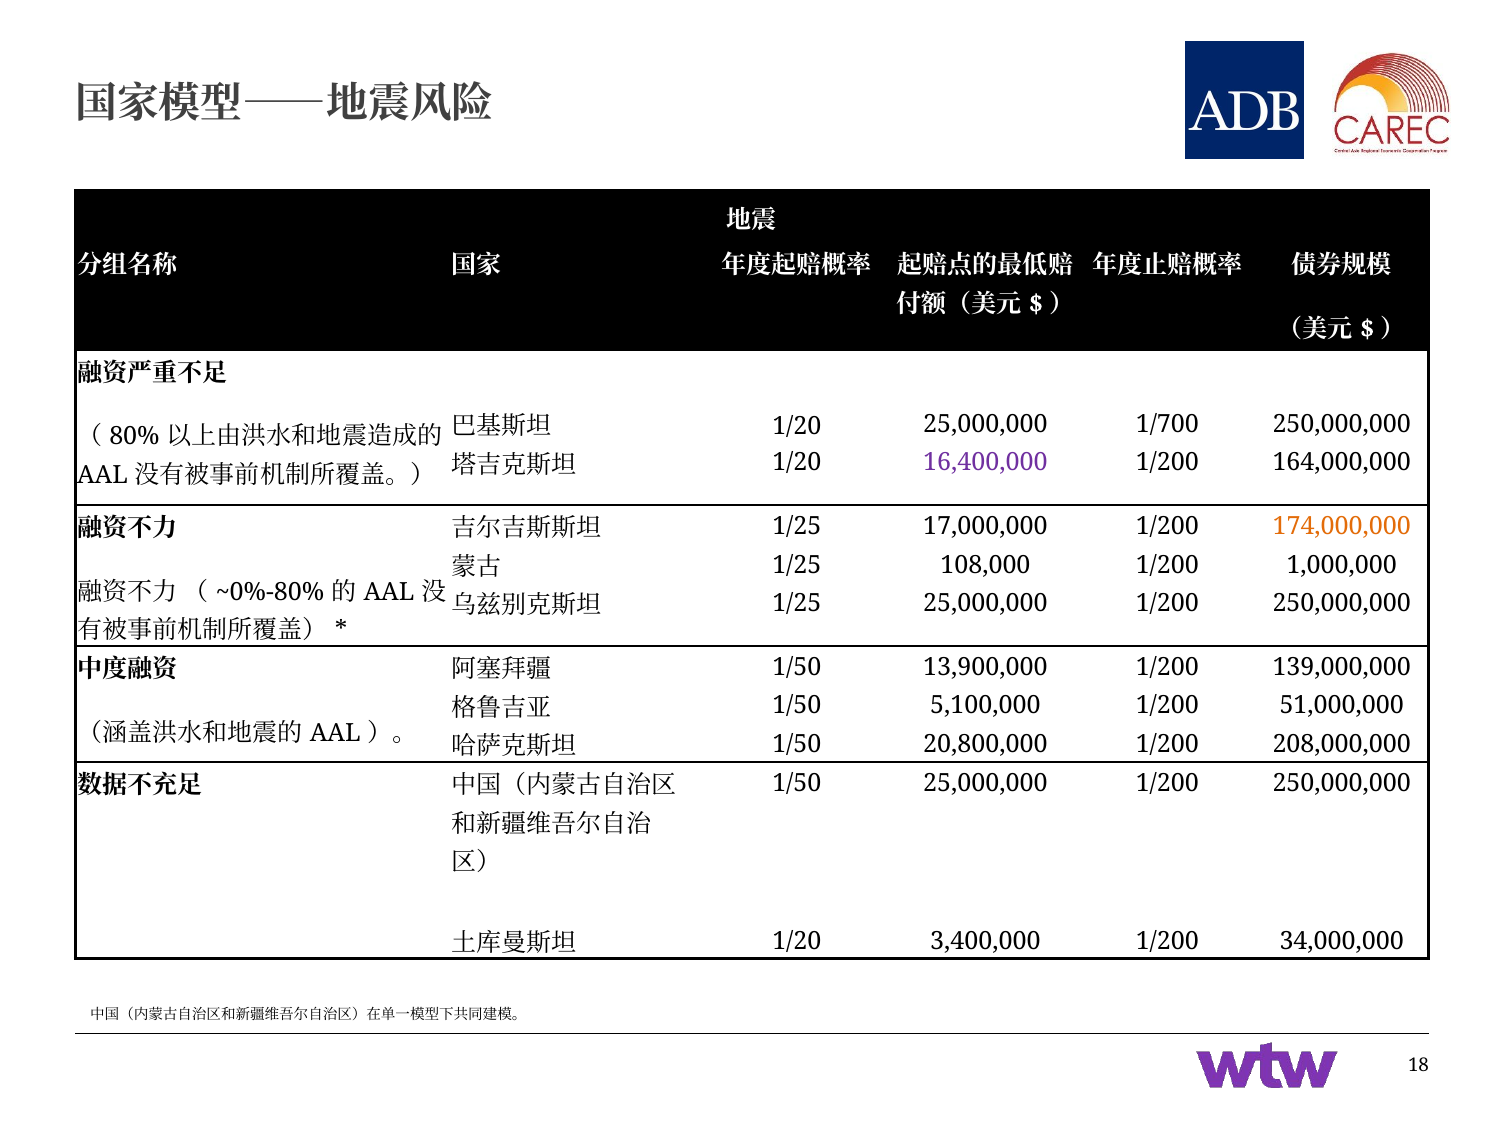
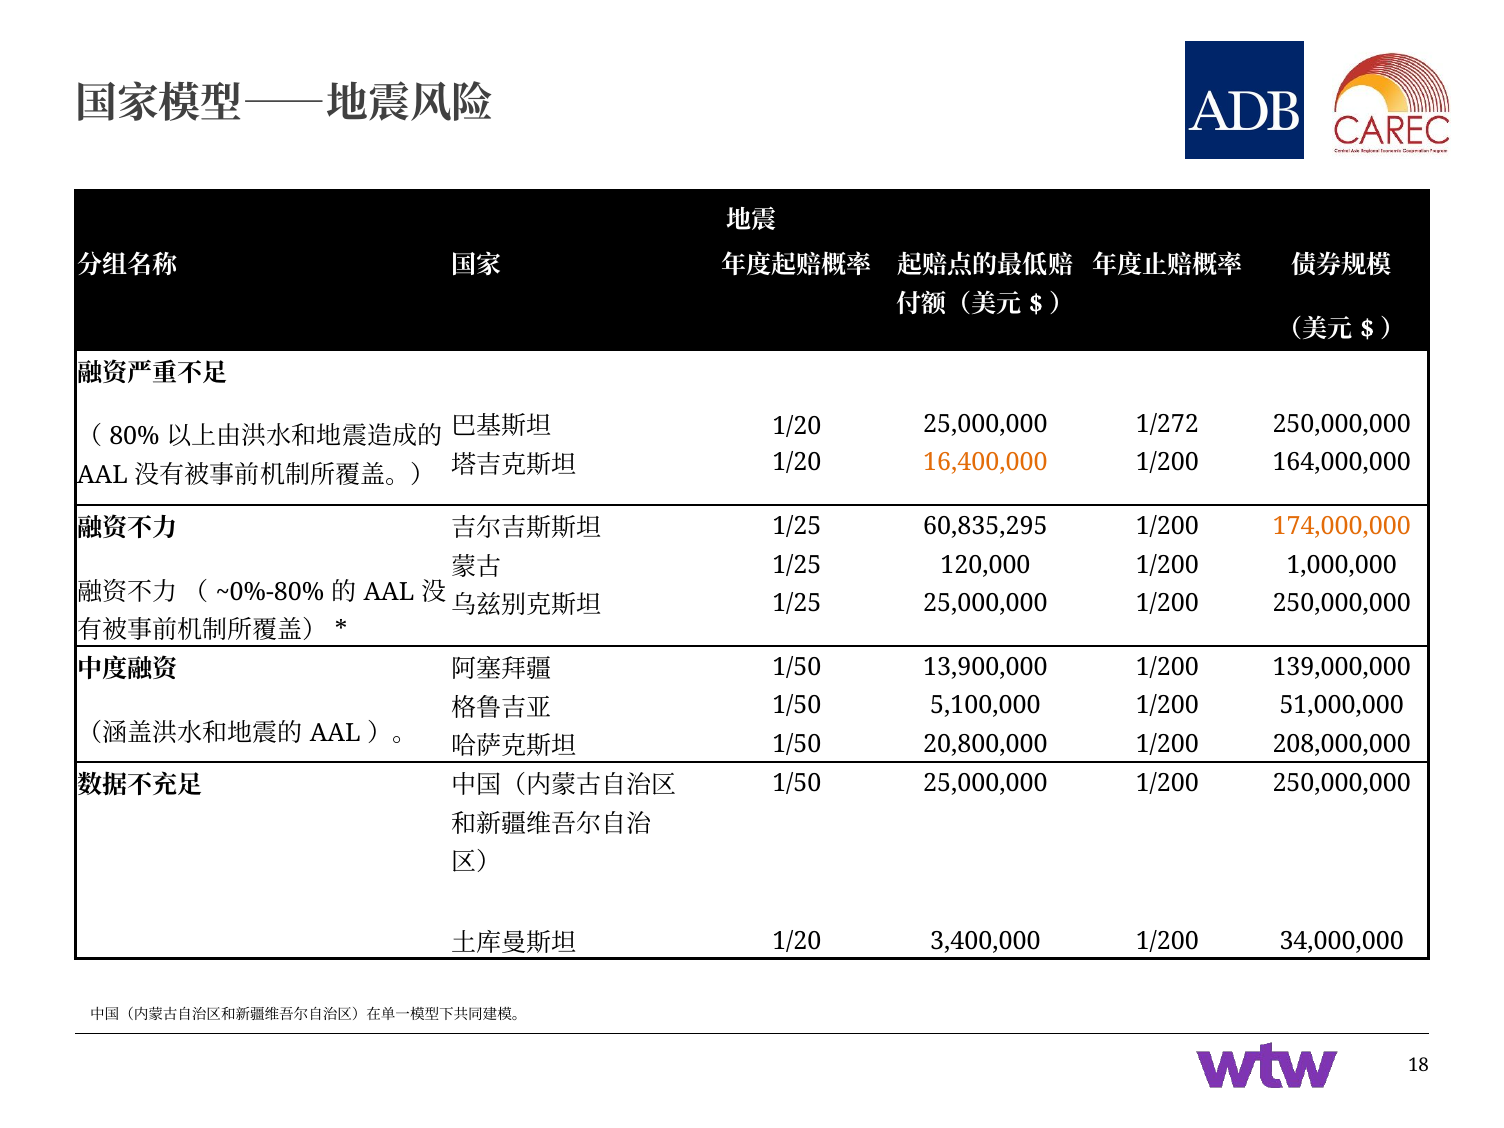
1/700: 1/700 -> 1/272
16,400,000 colour: purple -> orange
17,000,000: 17,000,000 -> 60,835,295
108,000: 108,000 -> 120,000
